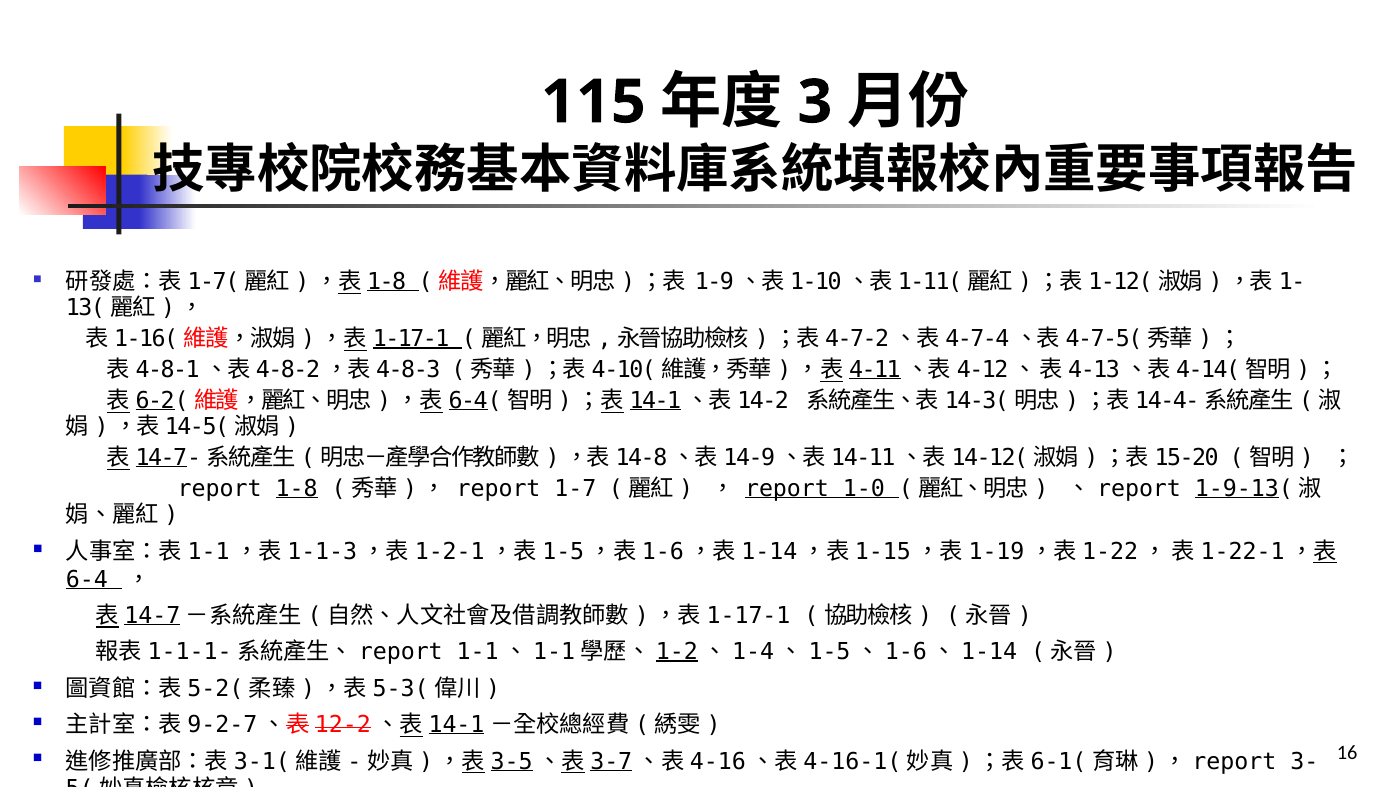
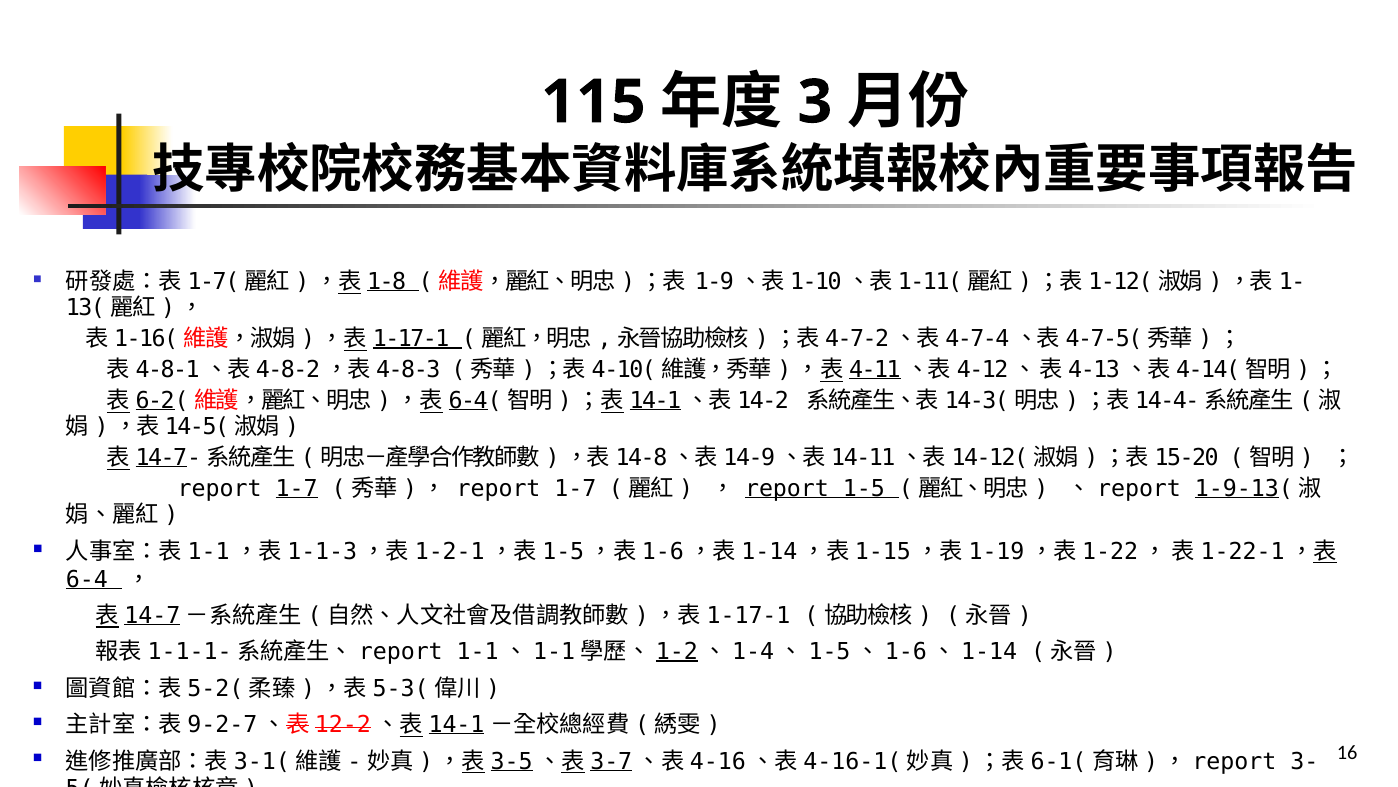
1-8 at (297, 489): 1-8 -> 1-7
1-0: 1-0 -> 1-5
